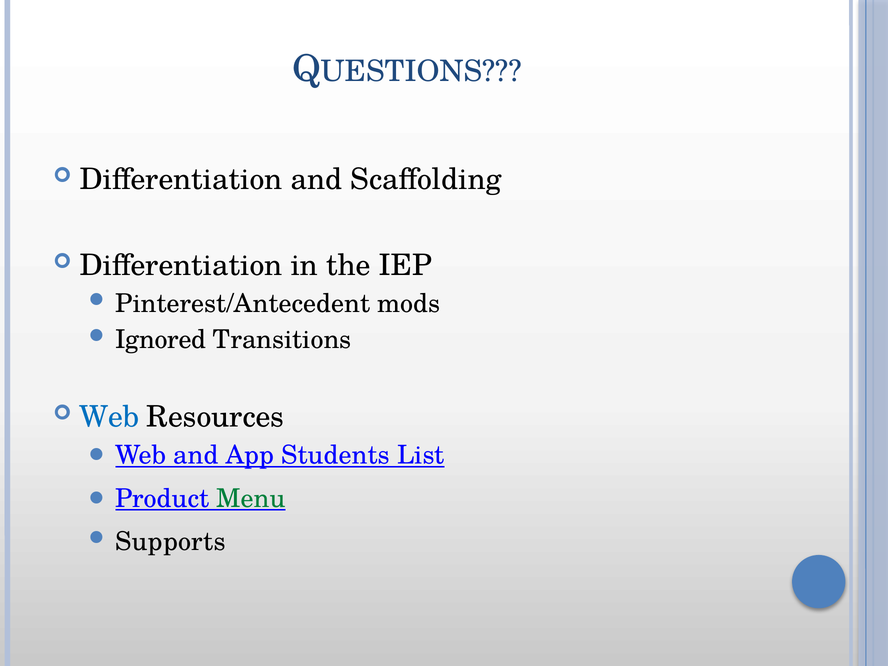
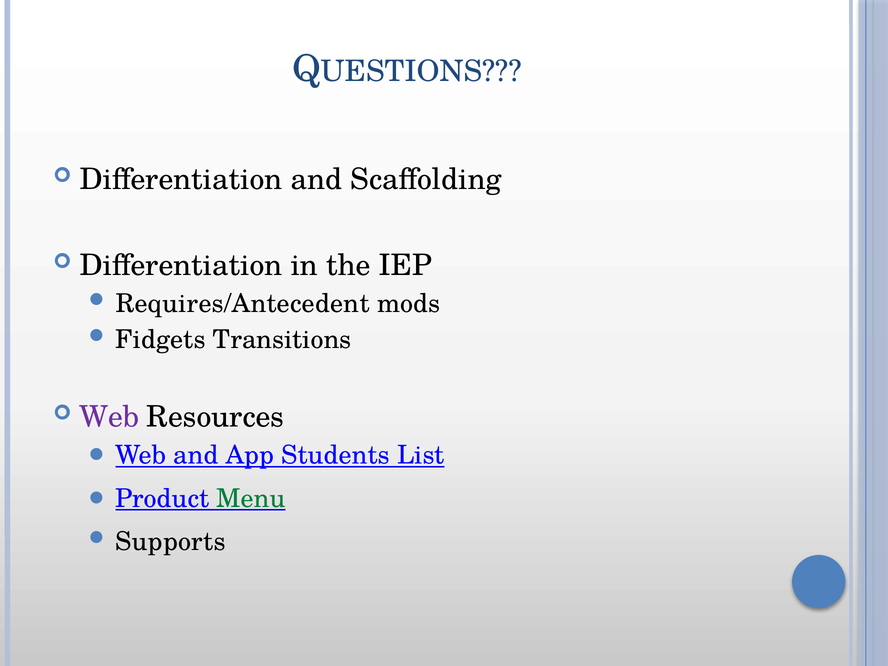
Pinterest/Antecedent: Pinterest/Antecedent -> Requires/Antecedent
Ignored: Ignored -> Fidgets
Web at (109, 417) colour: blue -> purple
